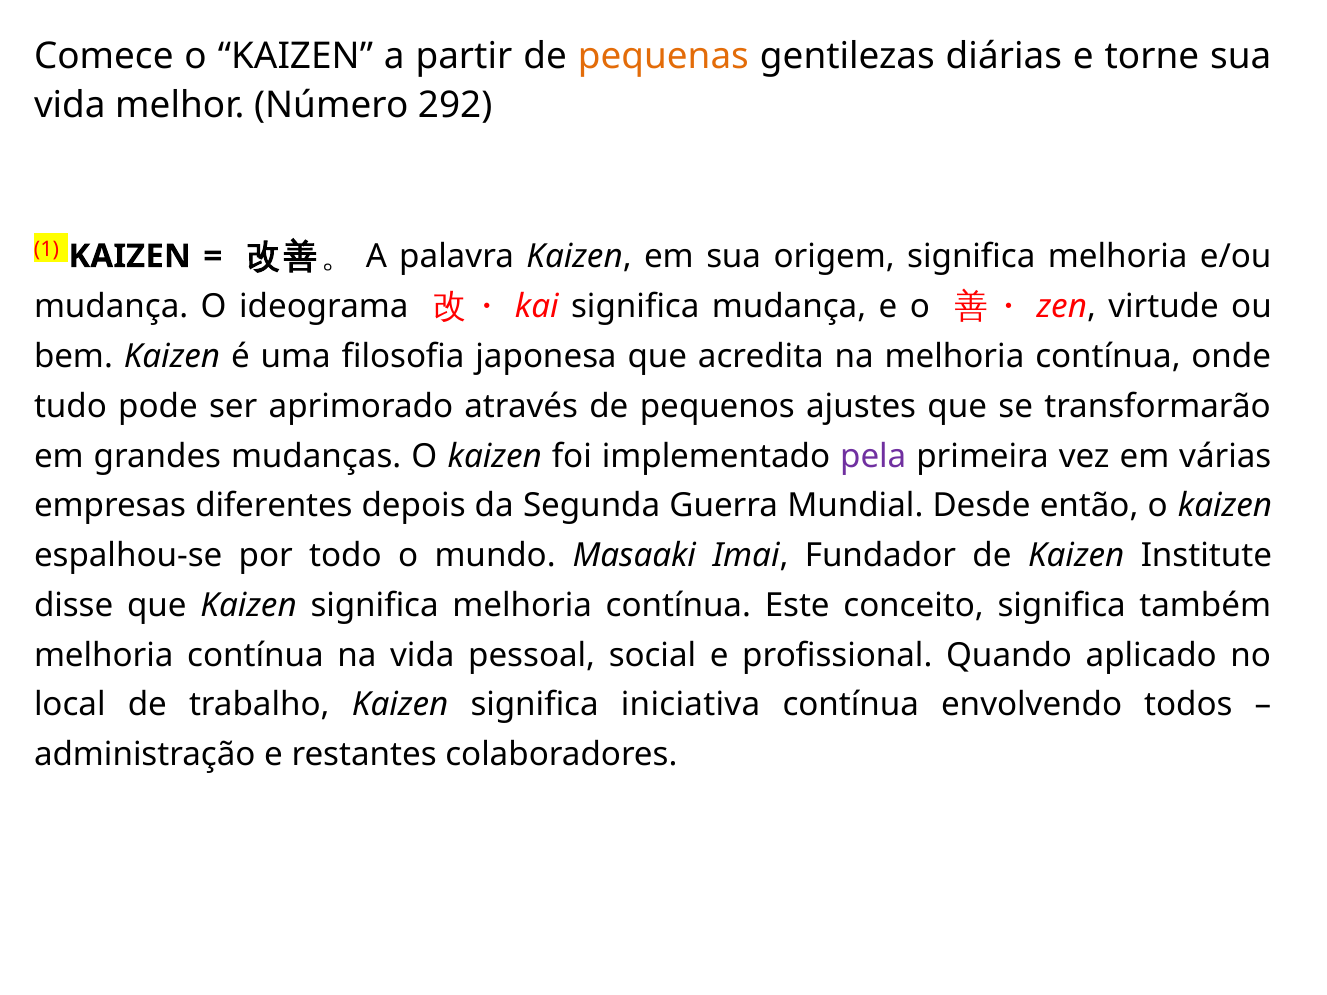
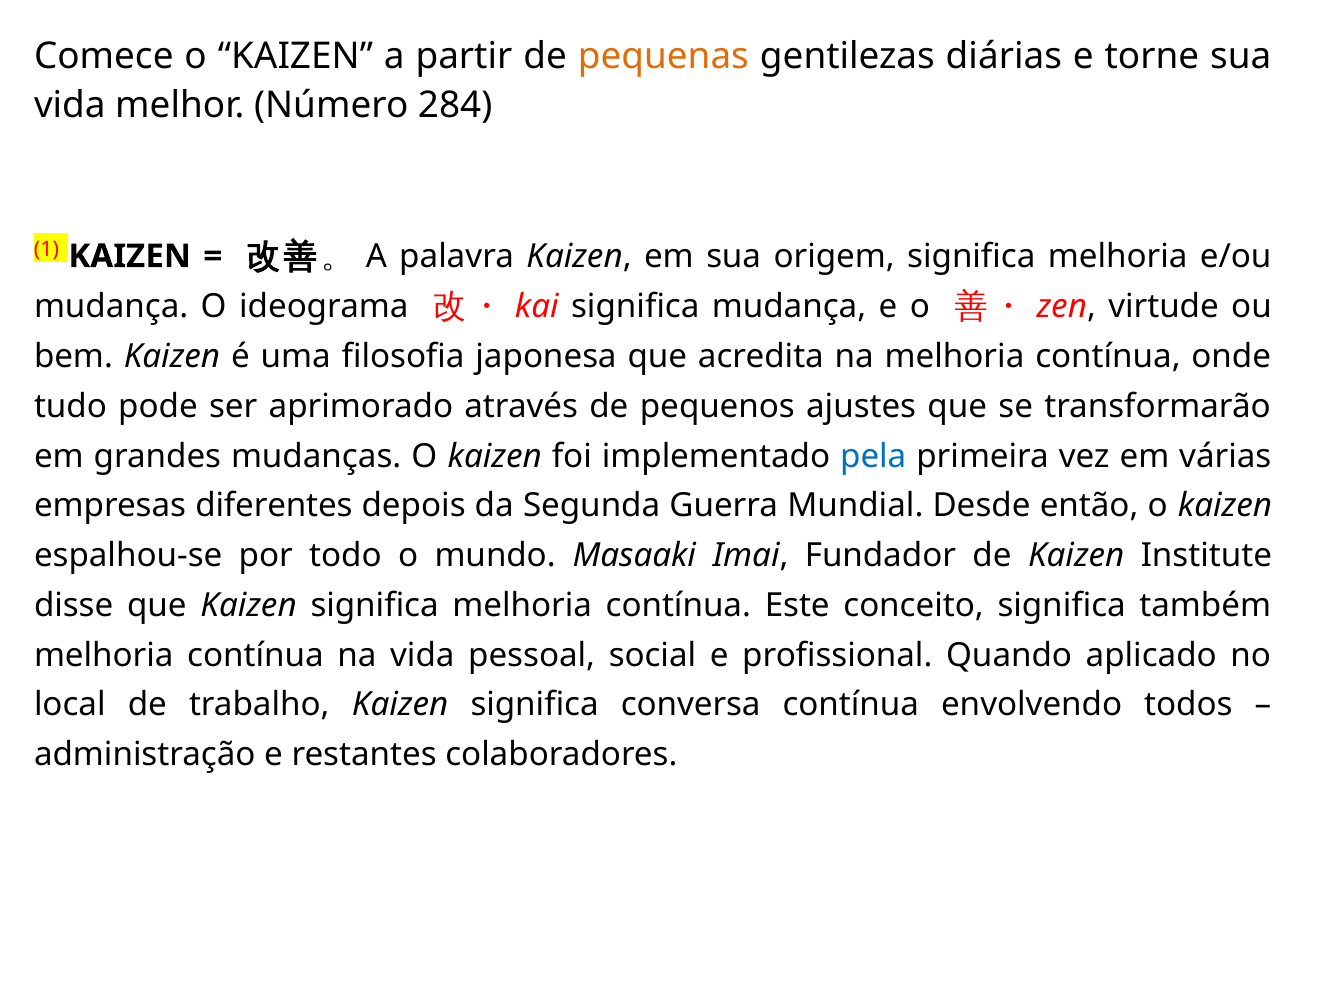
292: 292 -> 284
pela colour: purple -> blue
iniciativa: iniciativa -> conversa
